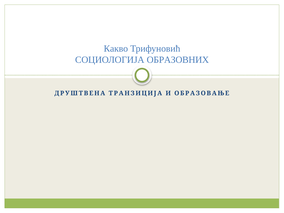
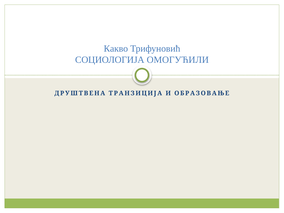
ОБРАЗОВНИХ: ОБРАЗОВНИХ -> ОМОГУЋИЛИ
